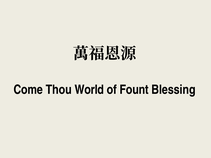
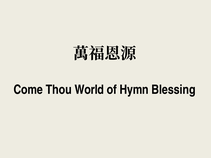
Fount: Fount -> Hymn
